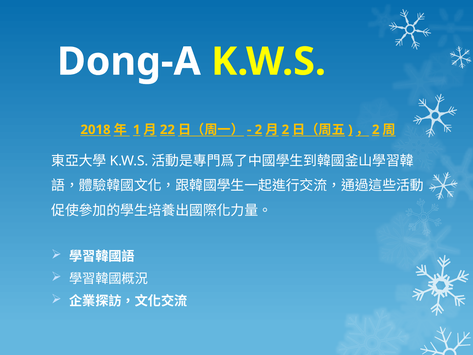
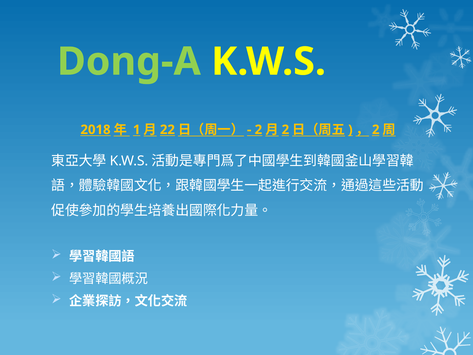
Dong-A colour: white -> light green
